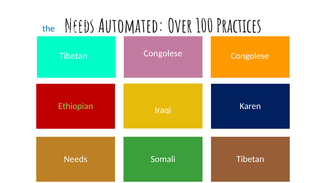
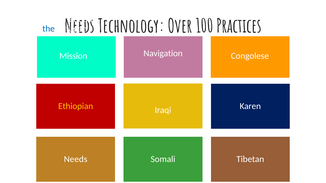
Automated: Automated -> Technology
Congolese at (163, 53): Congolese -> Navigation
Tibetan at (73, 56): Tibetan -> Mission
Ethiopian colour: light green -> yellow
